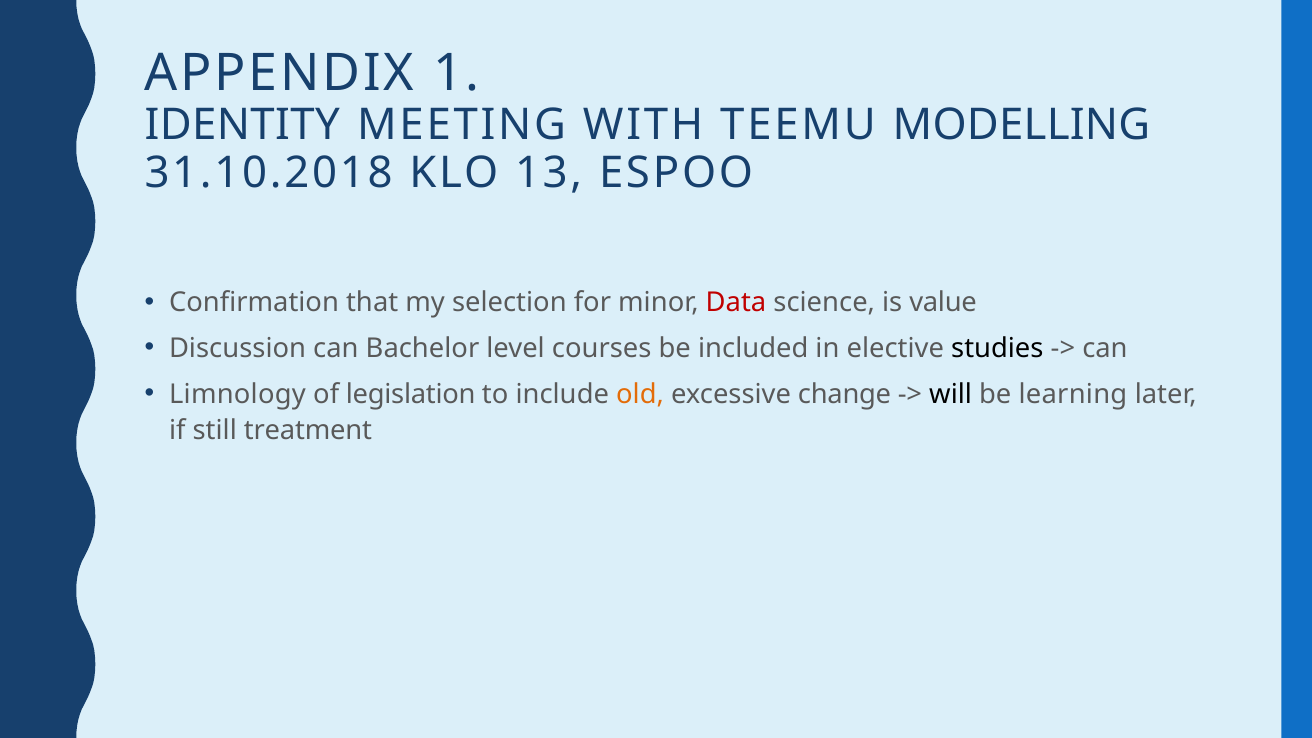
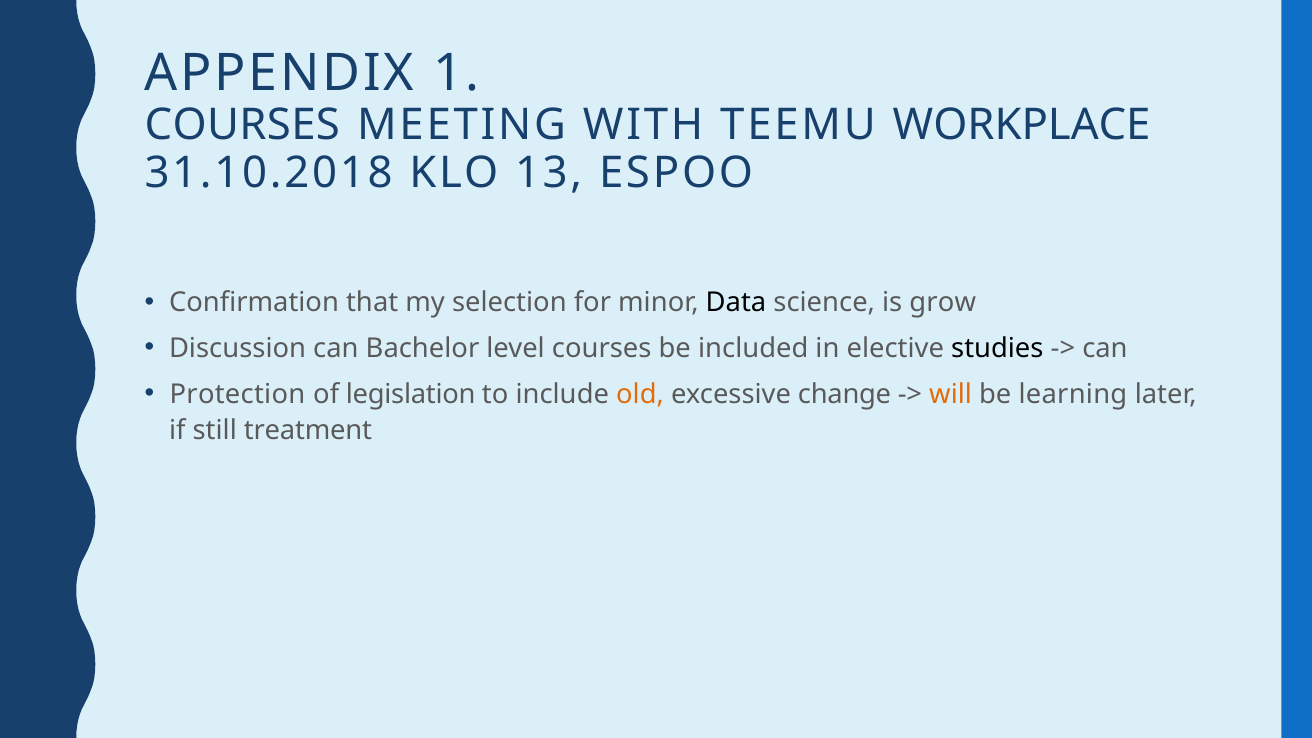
IDENTITY at (242, 126): IDENTITY -> COURSES
MODELLING: MODELLING -> WORKPLACE
Data colour: red -> black
value: value -> grow
Limnology: Limnology -> Protection
will colour: black -> orange
